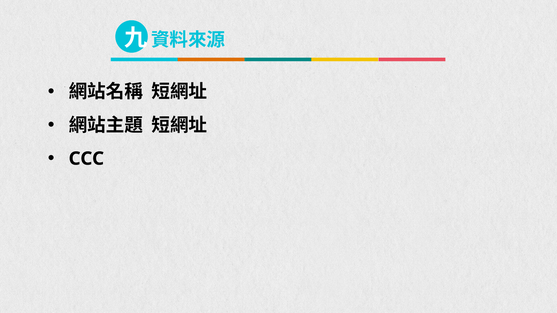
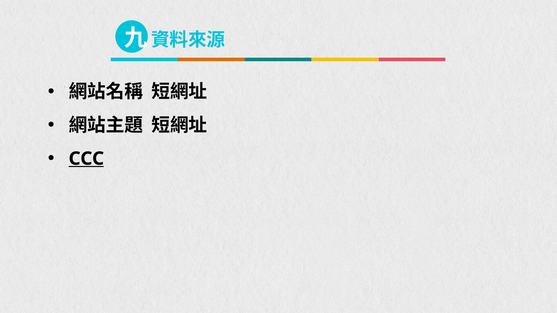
CCC underline: none -> present
